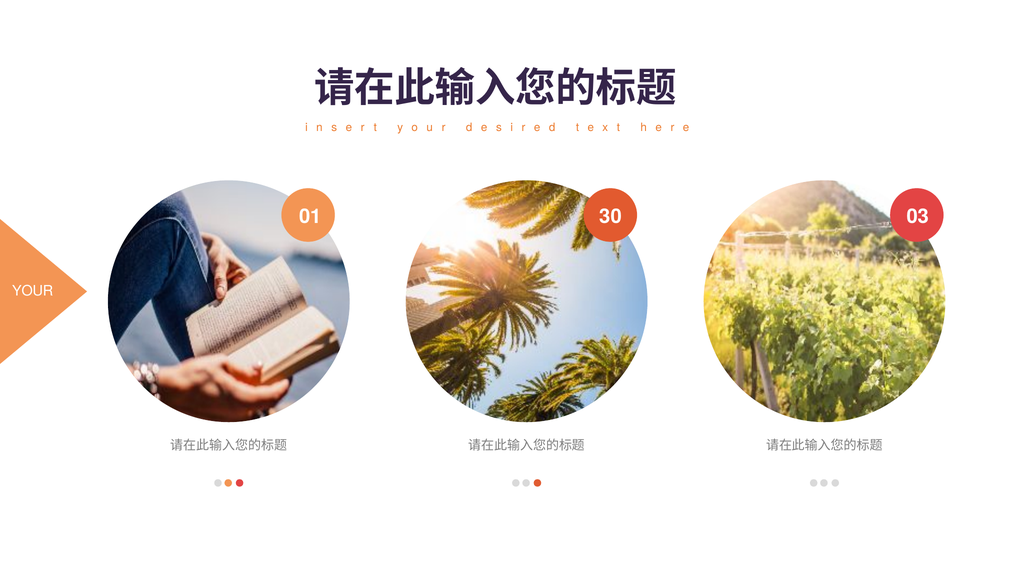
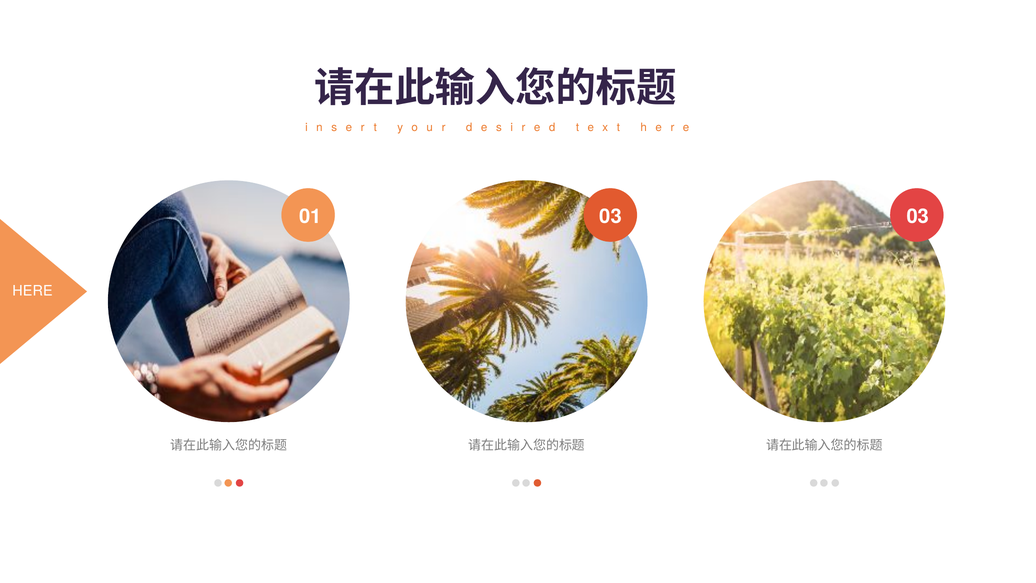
01 30: 30 -> 03
YOUR: YOUR -> HERE
